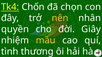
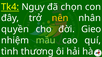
Chốn: Chốn -> Nguy
Giây: Giây -> Gieo
mầu colour: yellow -> light green
